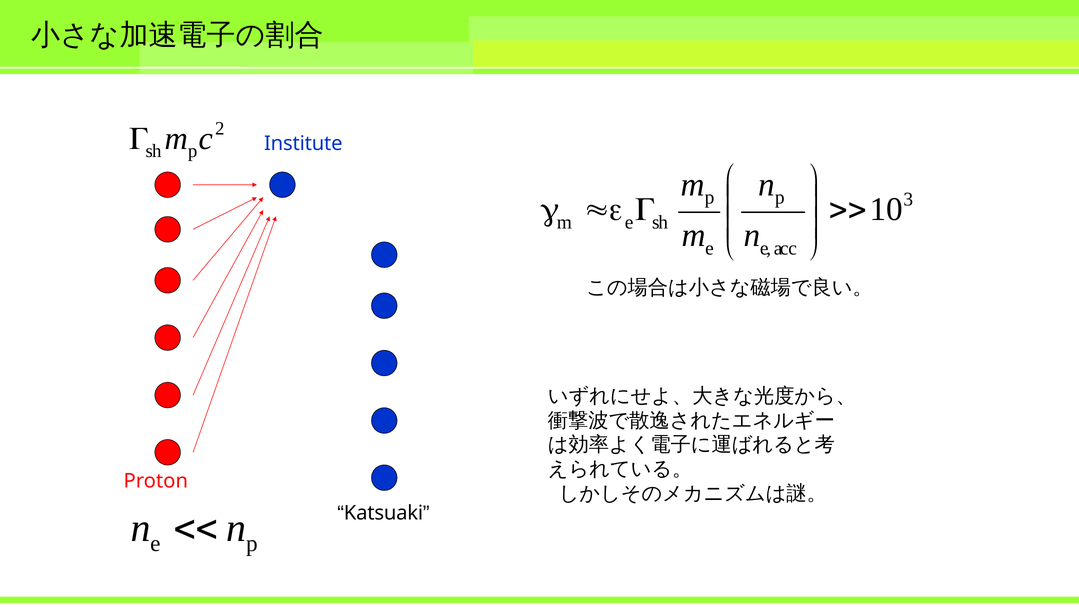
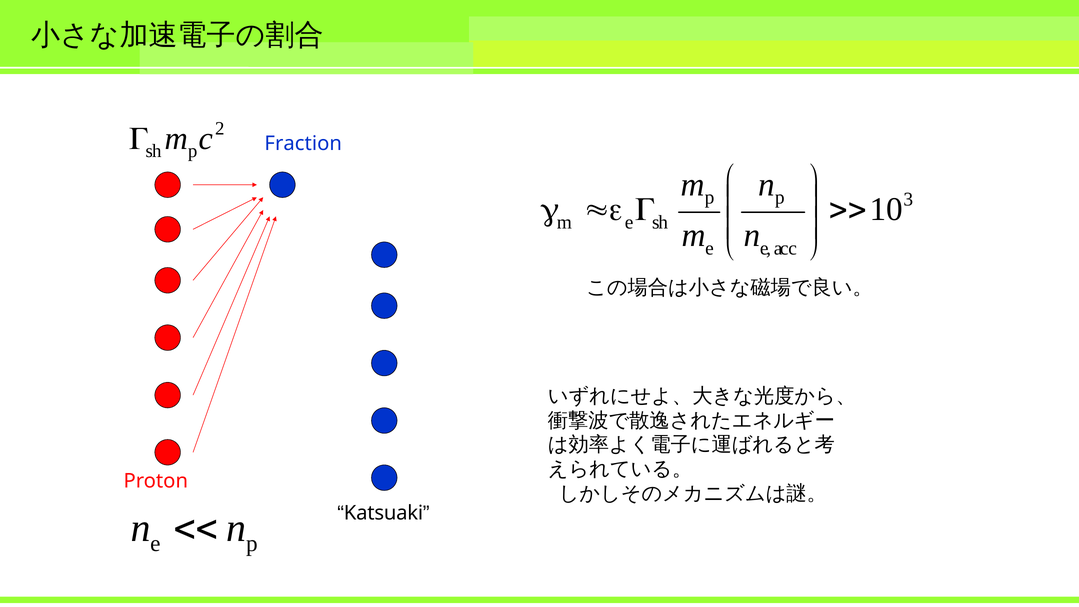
Institute: Institute -> Fraction
